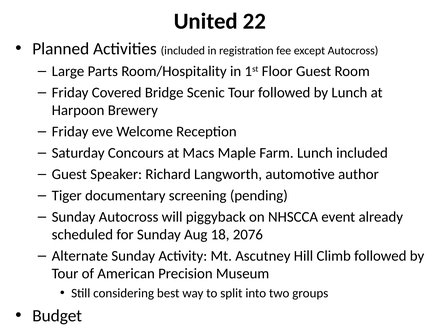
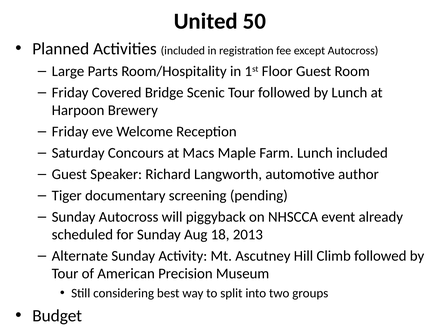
22: 22 -> 50
2076: 2076 -> 2013
